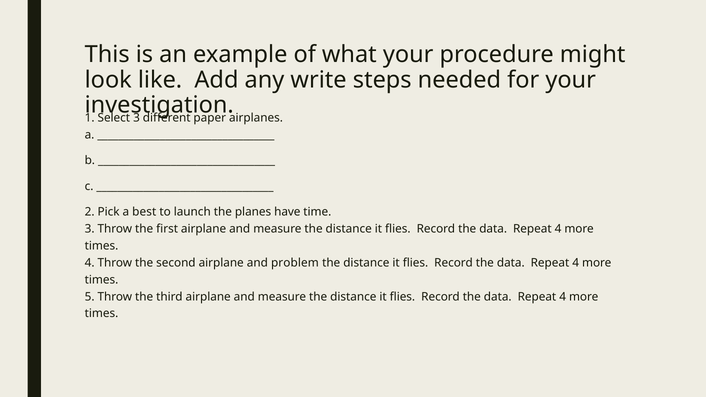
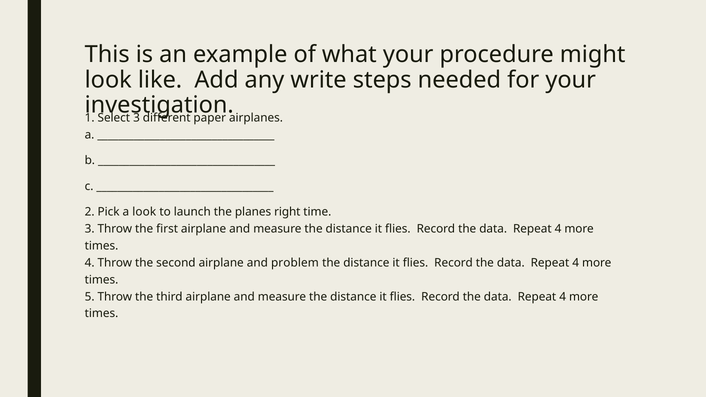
a best: best -> look
have: have -> right
